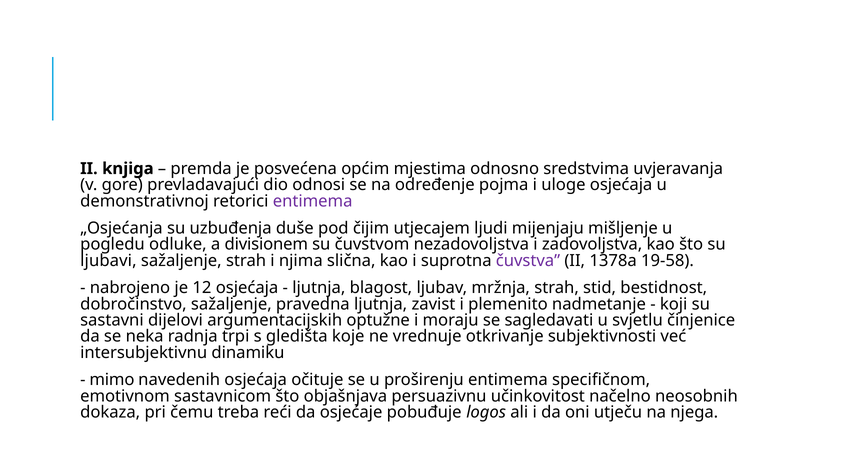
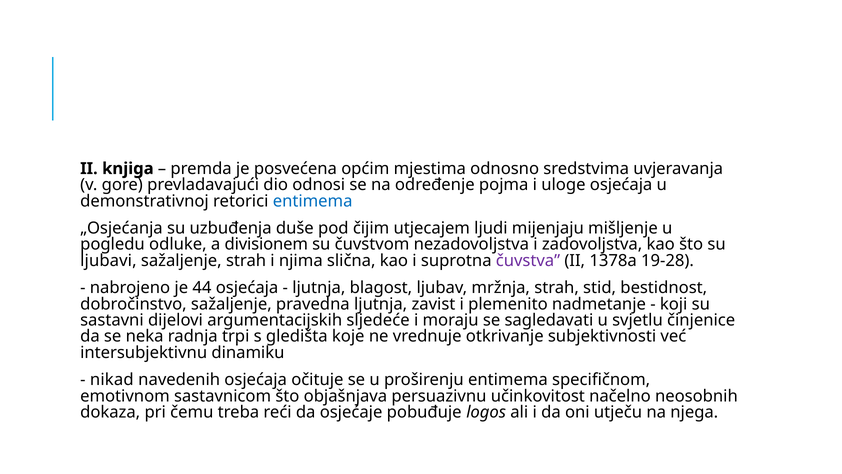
entimema at (313, 201) colour: purple -> blue
19-58: 19-58 -> 19-28
12: 12 -> 44
optužne: optužne -> sljedeće
mimo: mimo -> nikad
